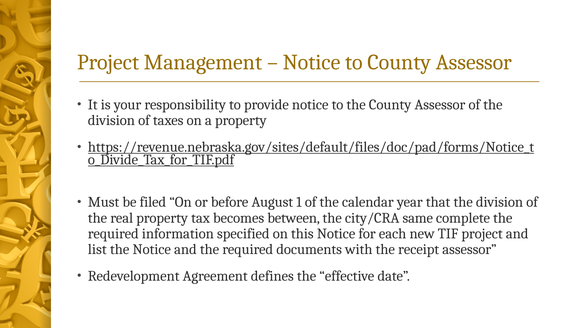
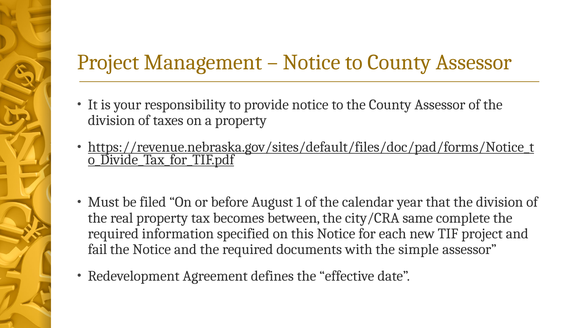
list: list -> fail
receipt: receipt -> simple
